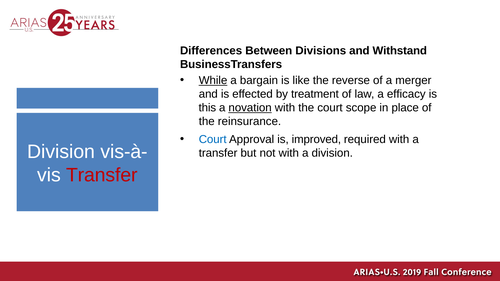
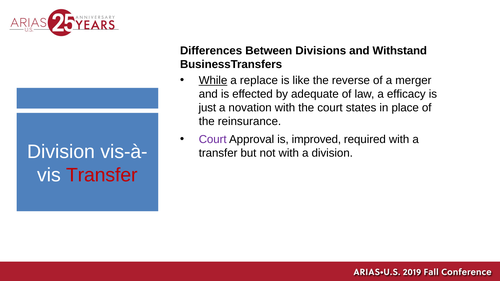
bargain: bargain -> replace
treatment: treatment -> adequate
this: this -> just
novation underline: present -> none
scope: scope -> states
Court at (213, 139) colour: blue -> purple
